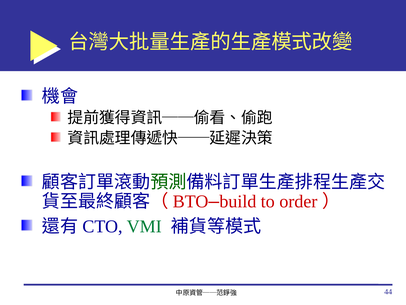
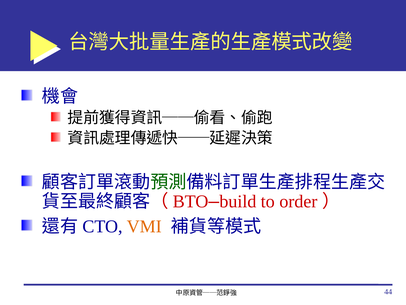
VMI colour: green -> orange
